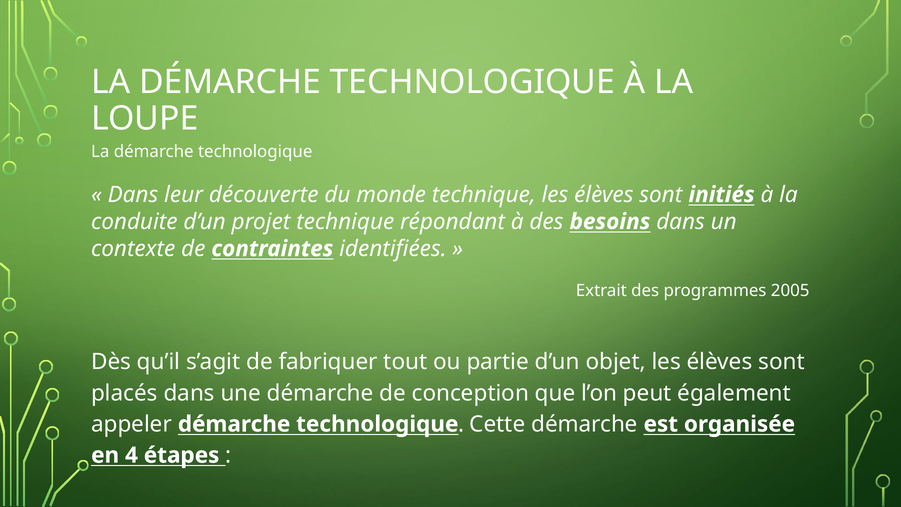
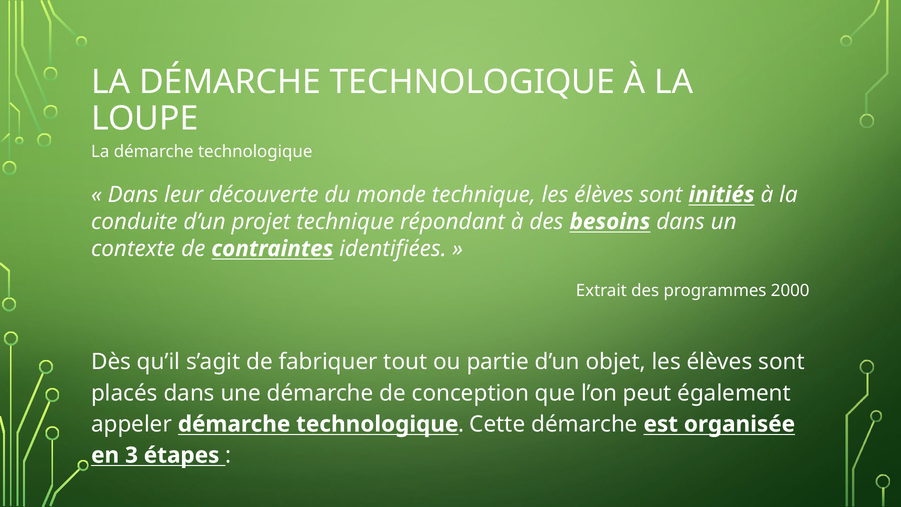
2005: 2005 -> 2000
4: 4 -> 3
